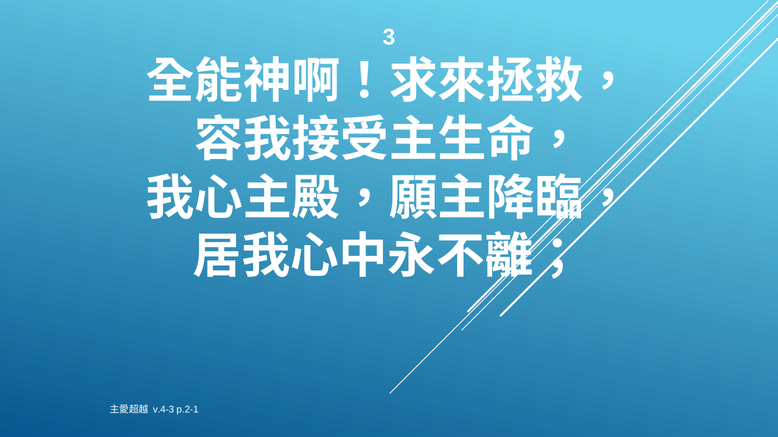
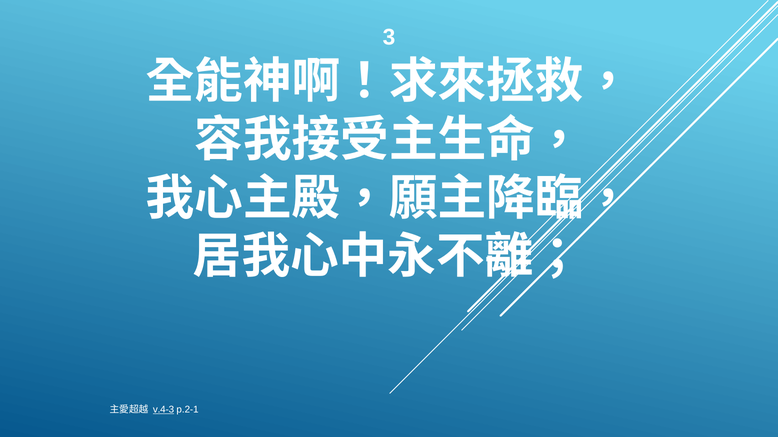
v.4-3 underline: none -> present
